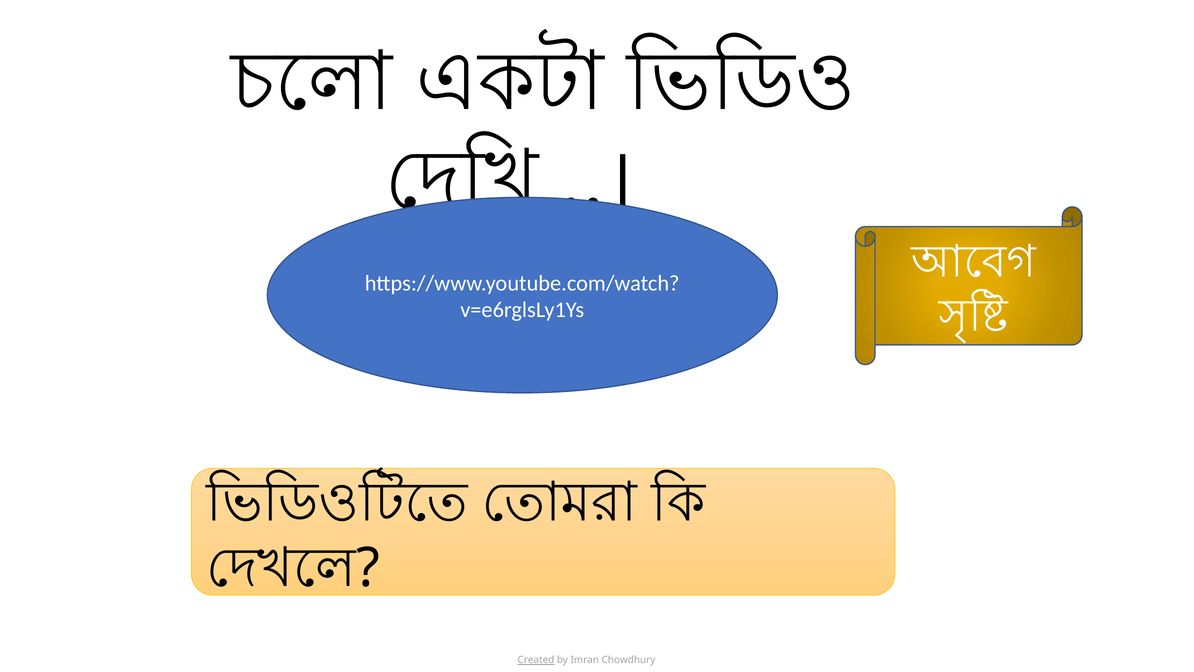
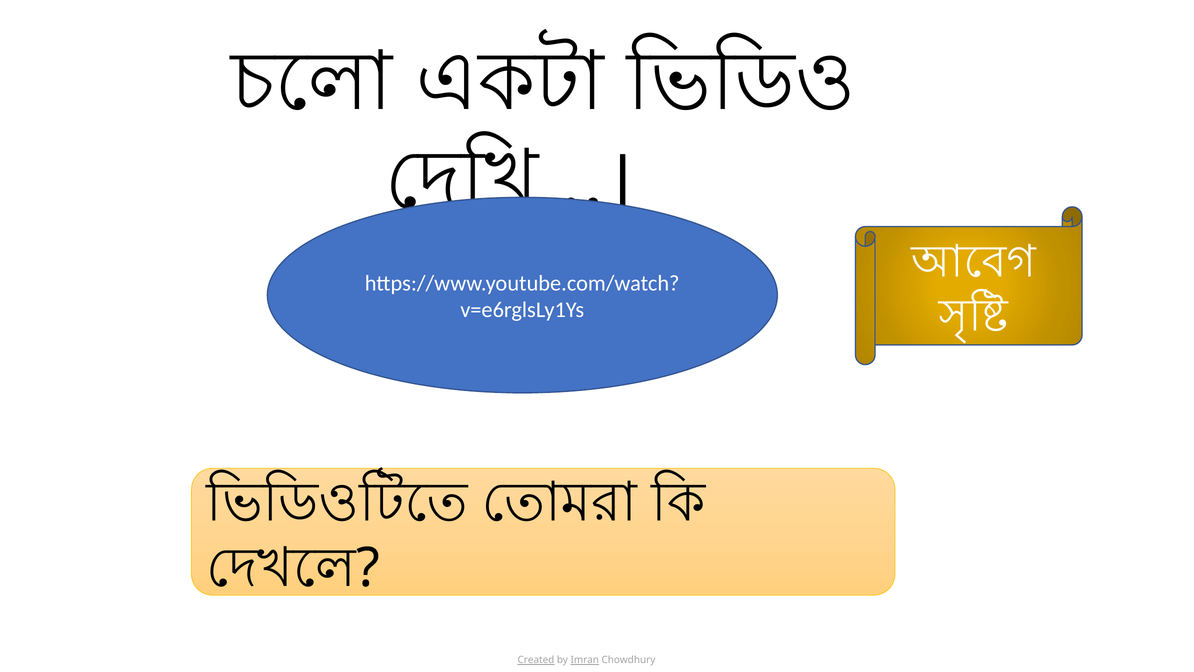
Imran underline: none -> present
